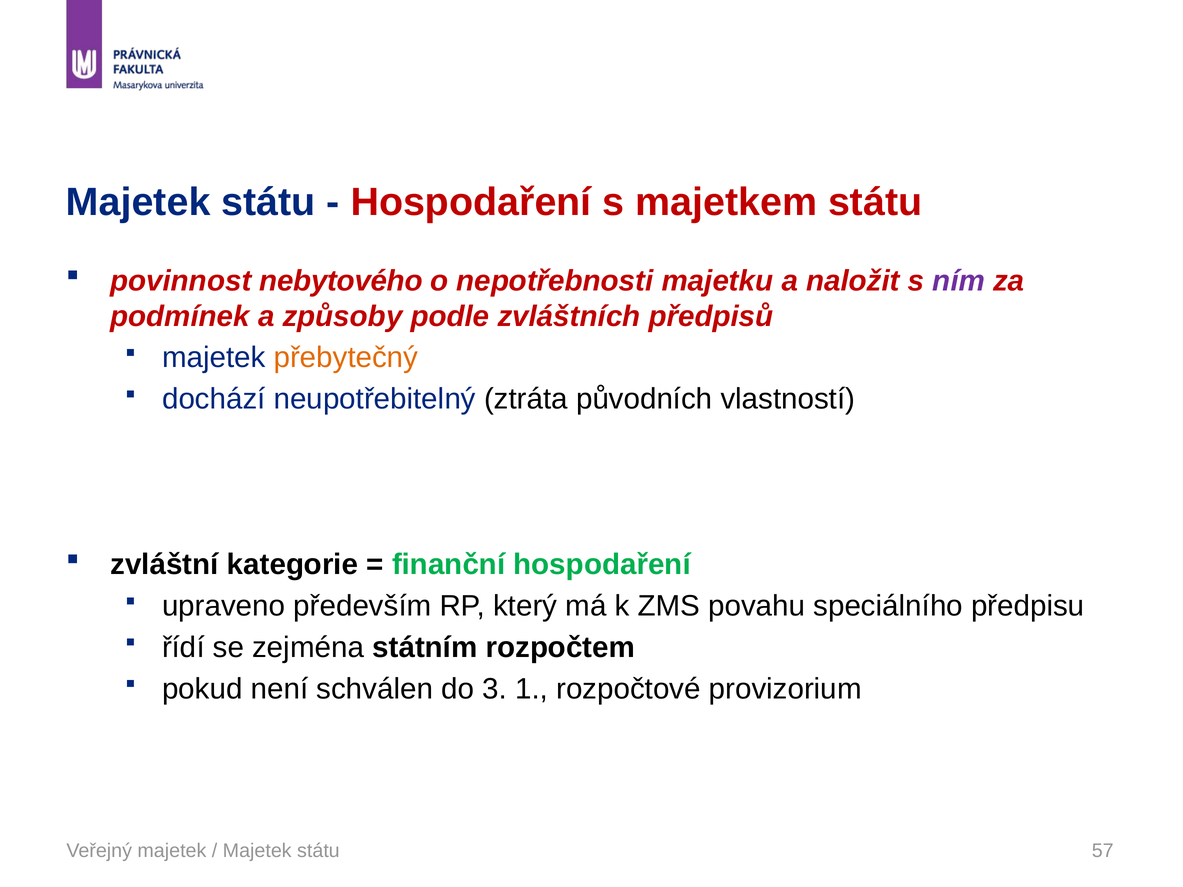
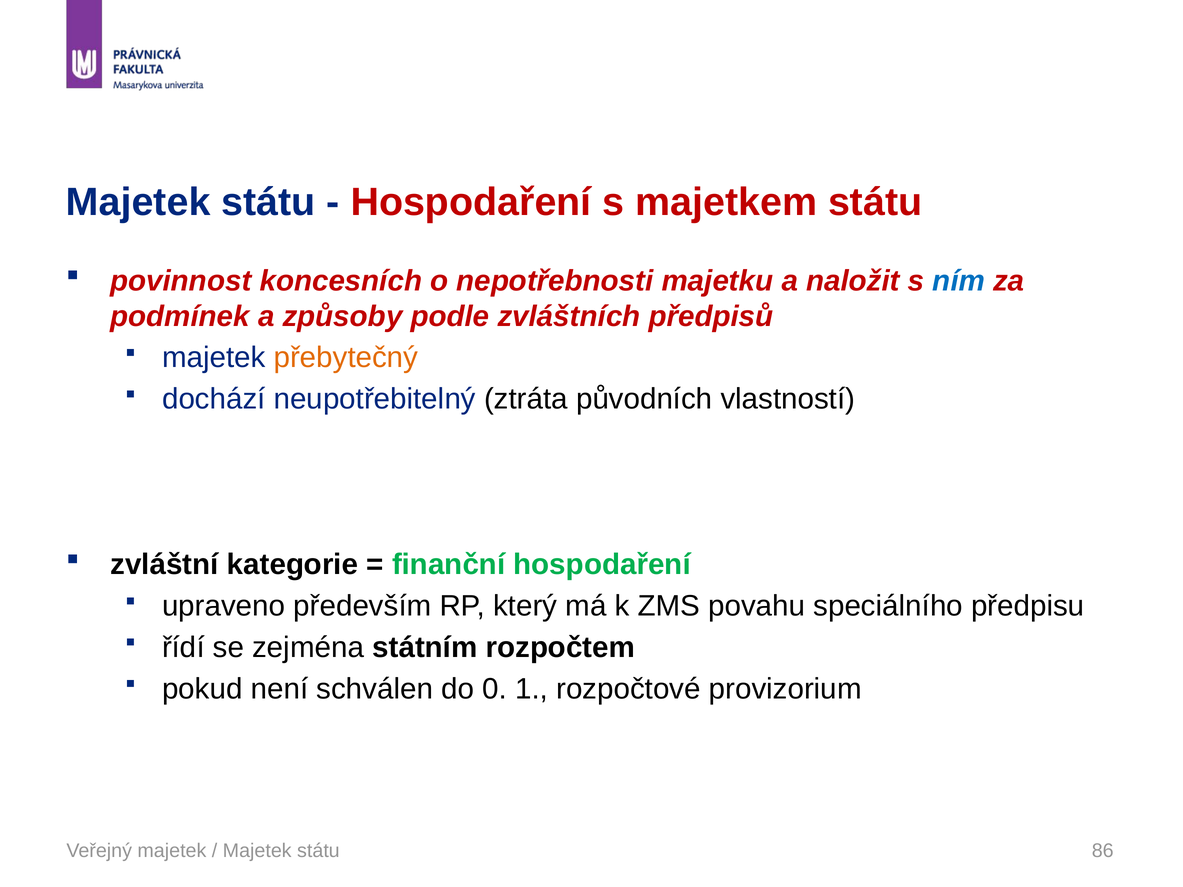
nebytového: nebytového -> koncesních
ním colour: purple -> blue
3: 3 -> 0
57: 57 -> 86
